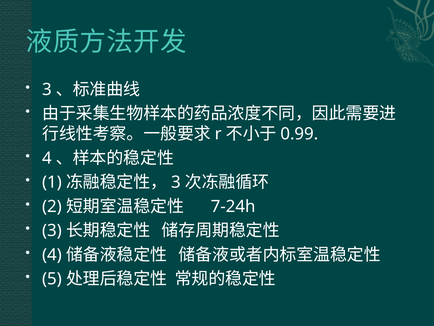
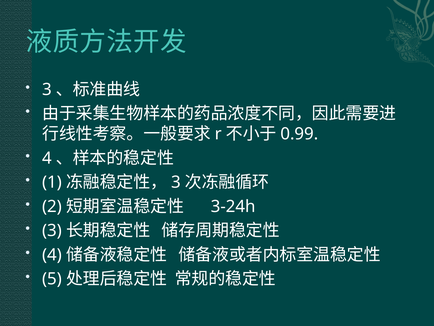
7-24h: 7-24h -> 3-24h
